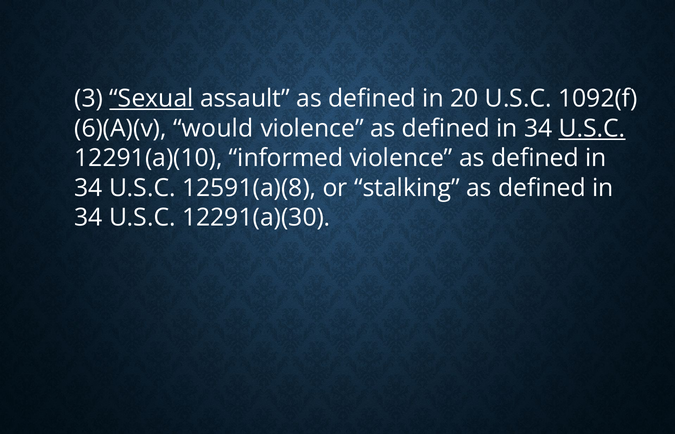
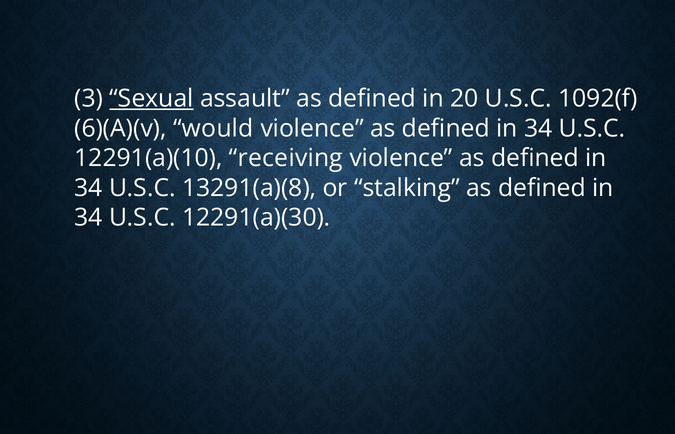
U.S.C at (592, 129) underline: present -> none
informed: informed -> receiving
12591(a)(8: 12591(a)(8 -> 13291(a)(8
